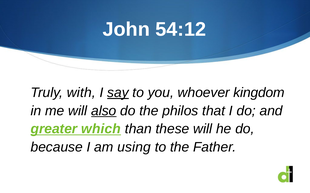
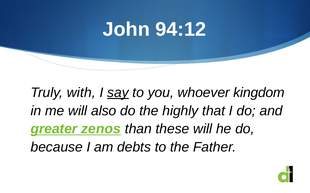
54:12: 54:12 -> 94:12
also underline: present -> none
philos: philos -> highly
which: which -> zenos
using: using -> debts
